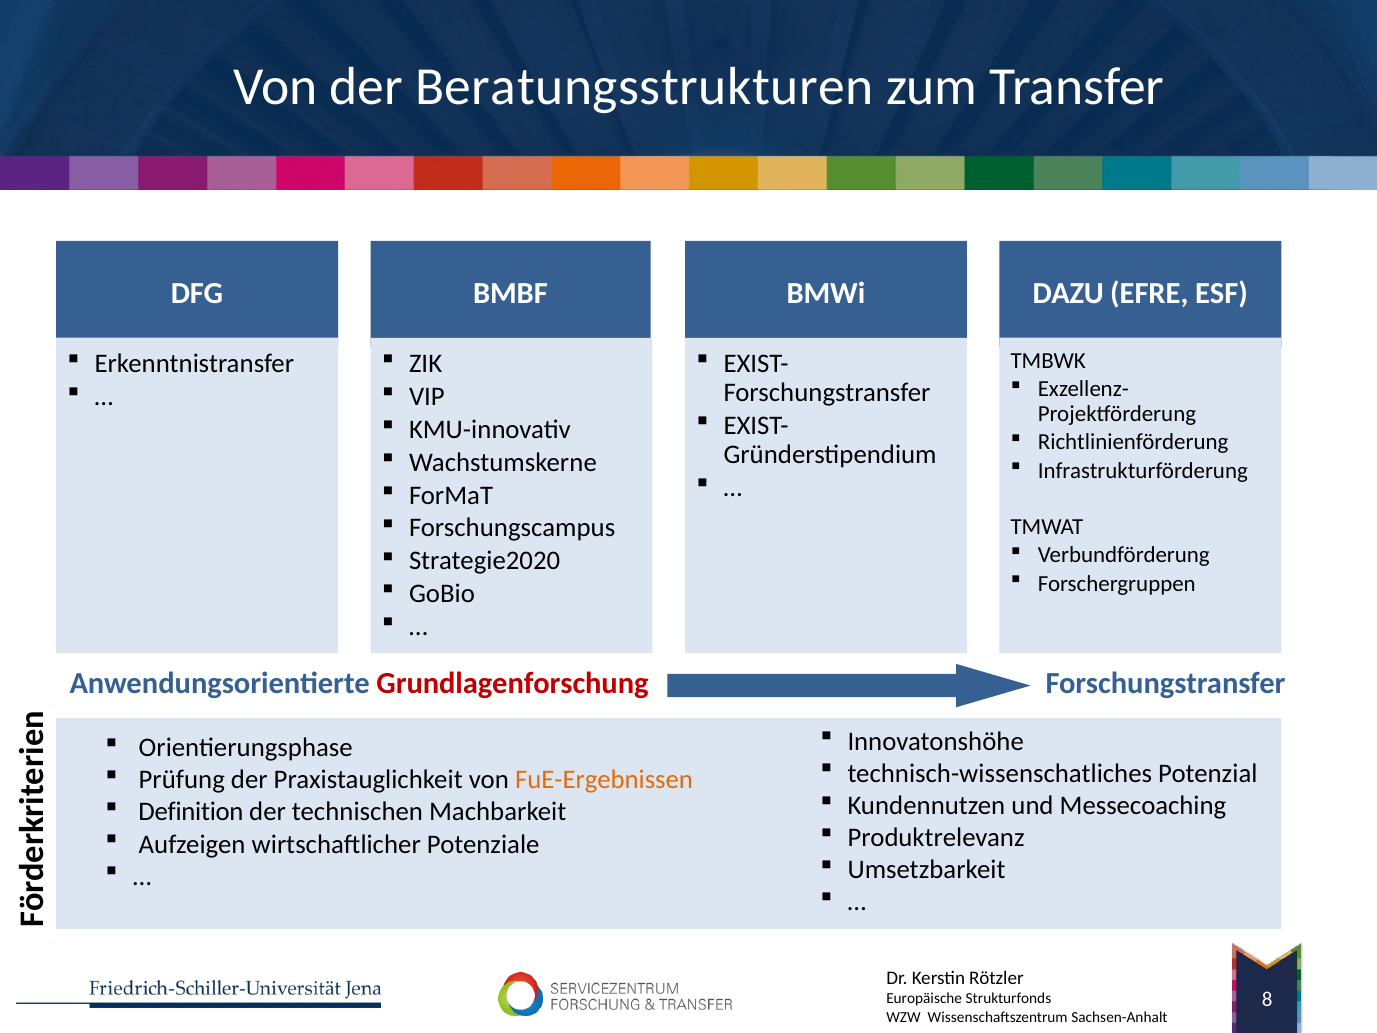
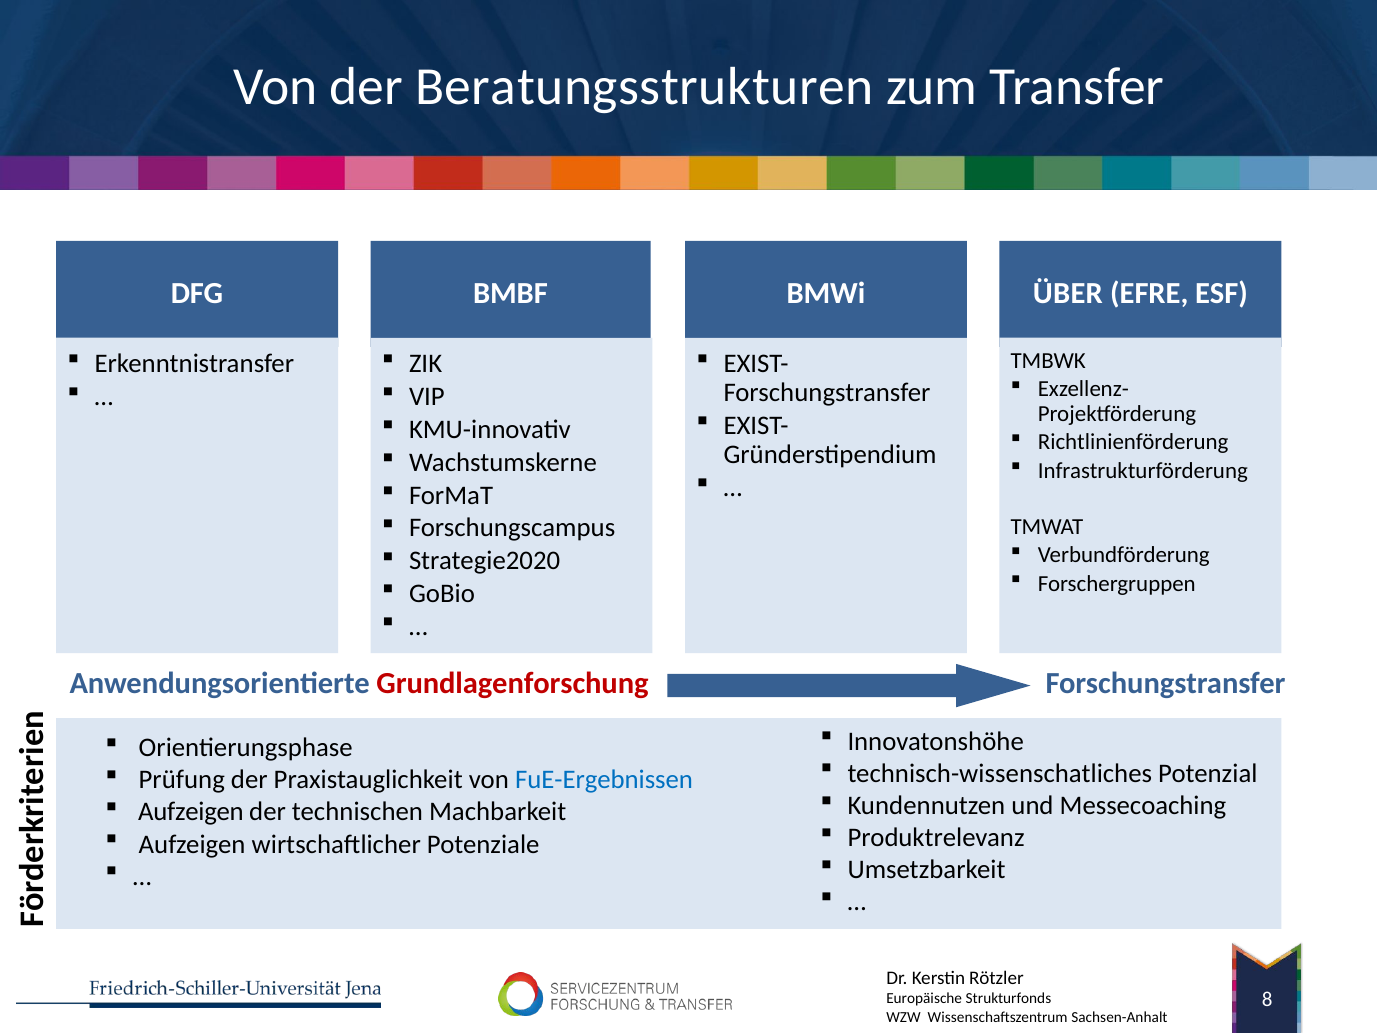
DAZU: DAZU -> ÜBER
FuE-Ergebnissen colour: orange -> blue
Definition at (191, 812): Definition -> Aufzeigen
